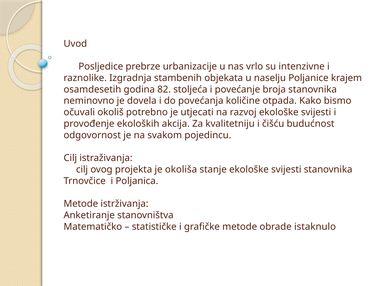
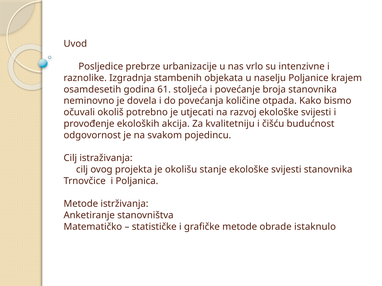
82: 82 -> 61
okoliša: okoliša -> okolišu
